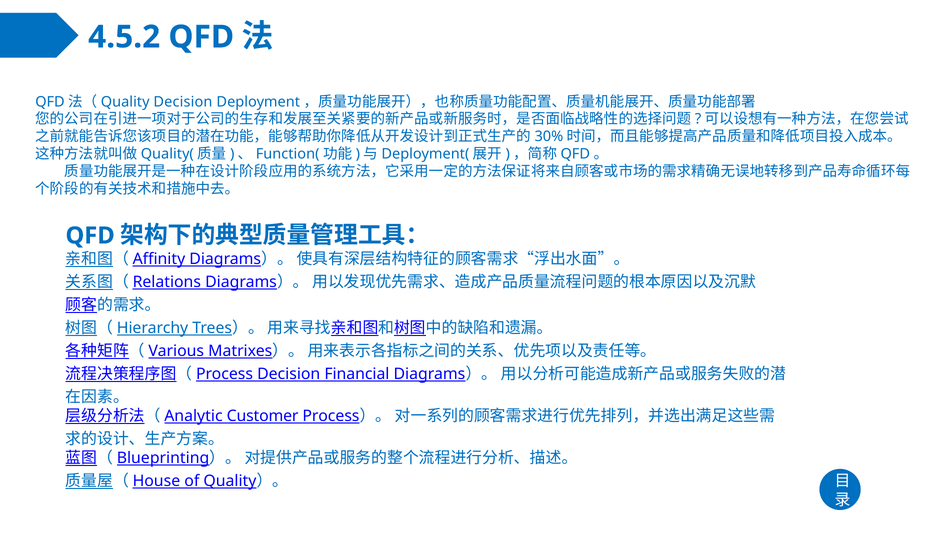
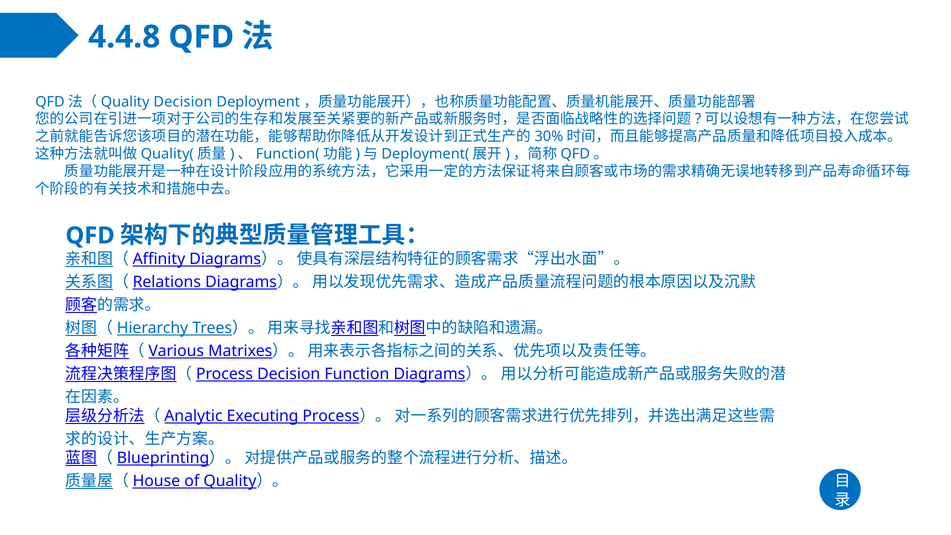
4.5.2: 4.5.2 -> 4.4.8
Financial: Financial -> Function
Customer: Customer -> Executing
